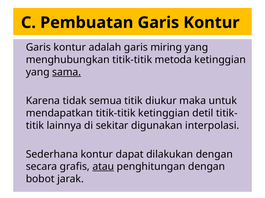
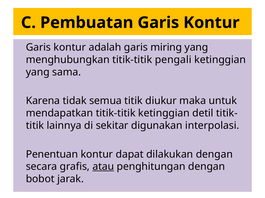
metoda: metoda -> pengali
sama underline: present -> none
Sederhana: Sederhana -> Penentuan
